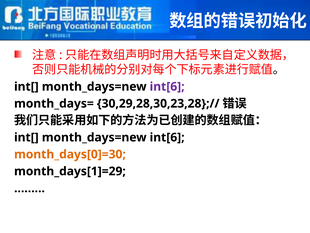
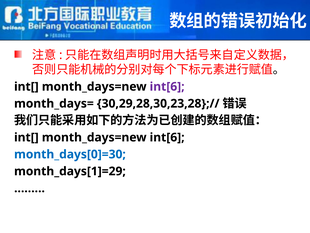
month_days[0]=30 colour: orange -> blue
